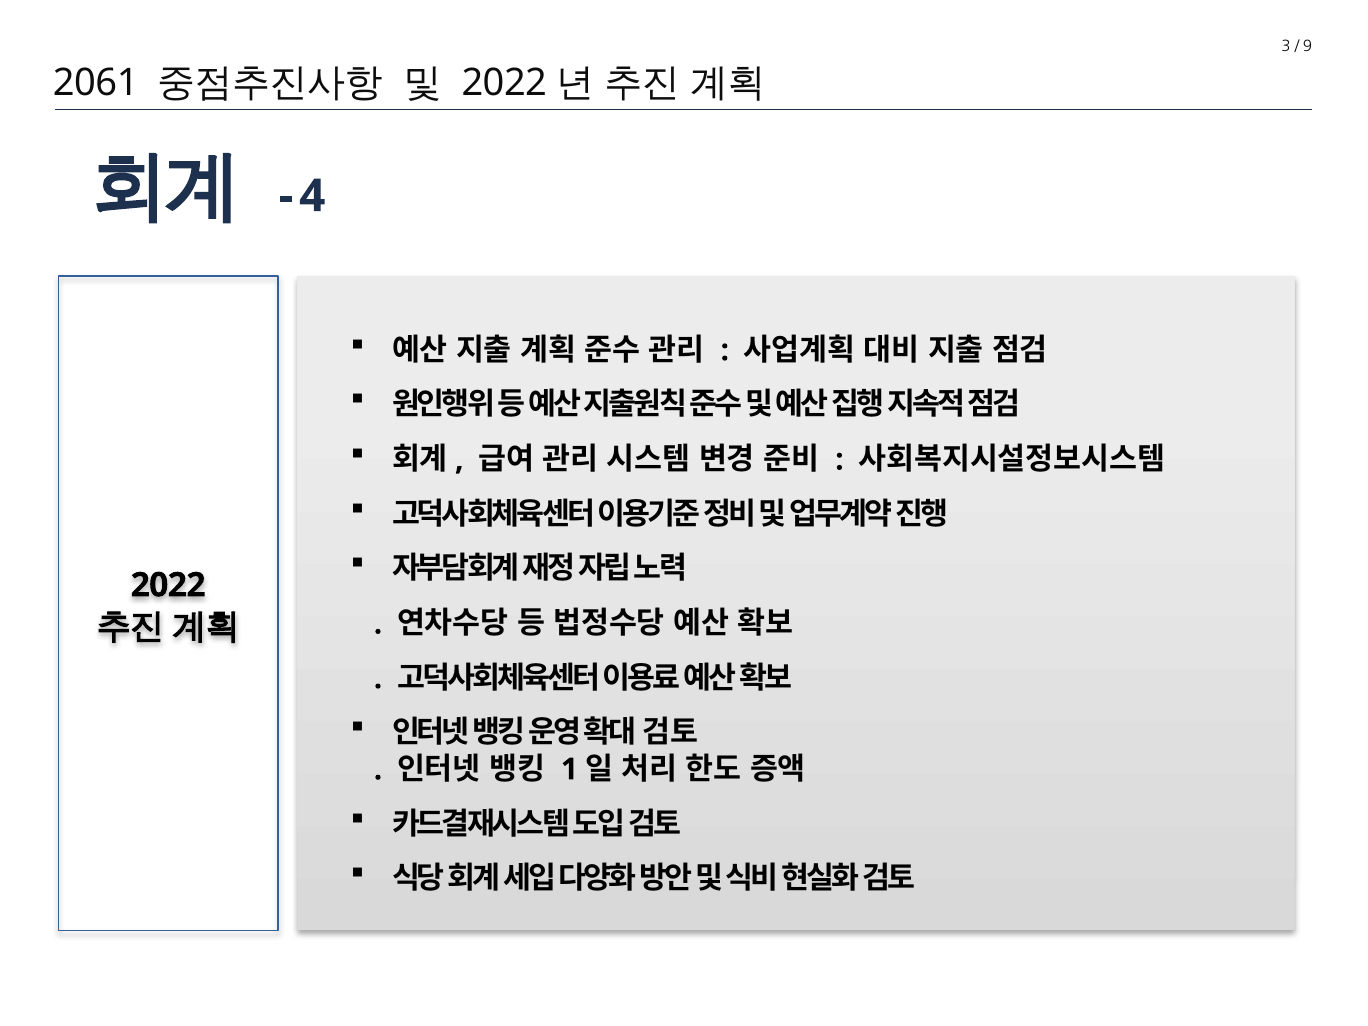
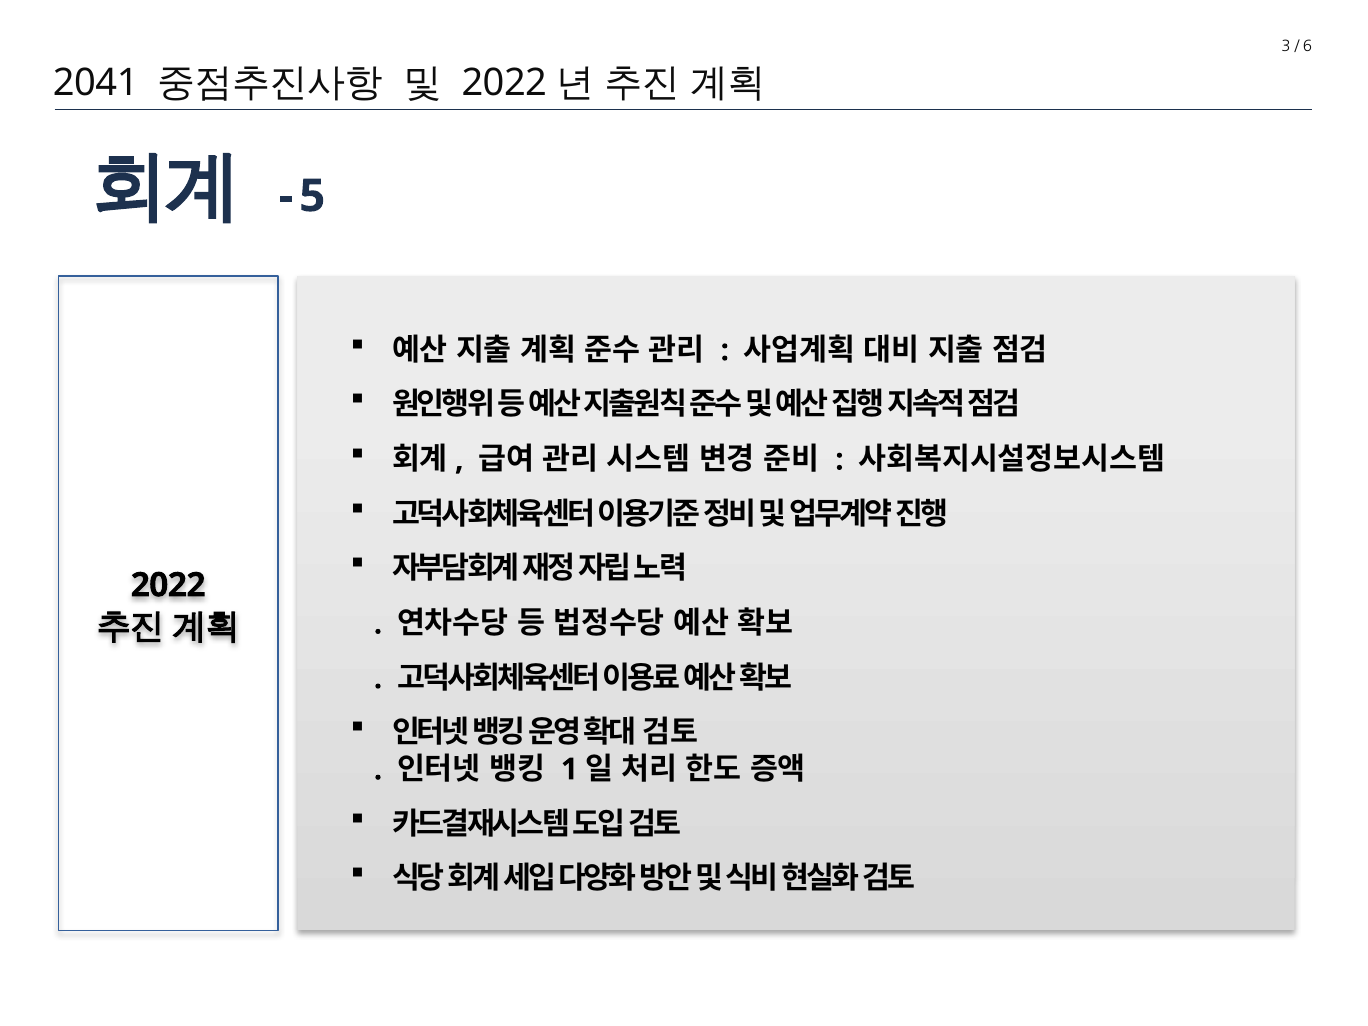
9: 9 -> 6
2061: 2061 -> 2041
4: 4 -> 5
